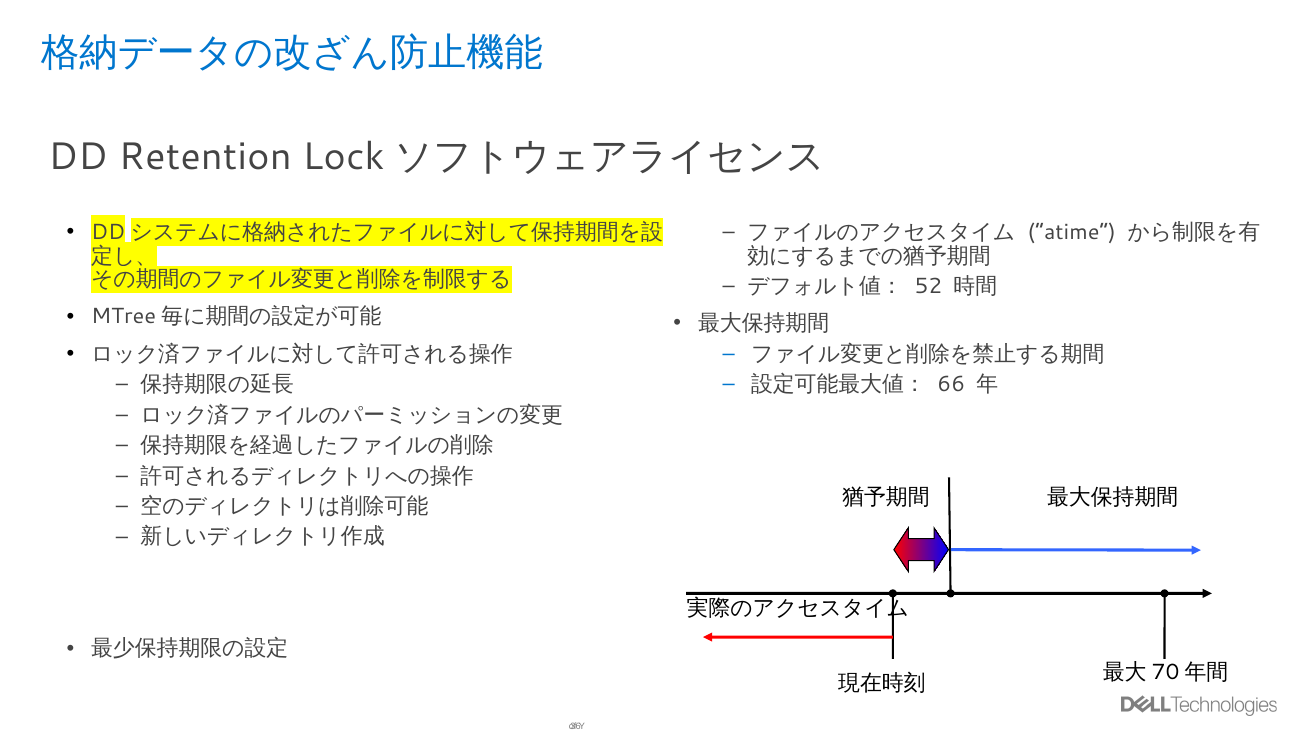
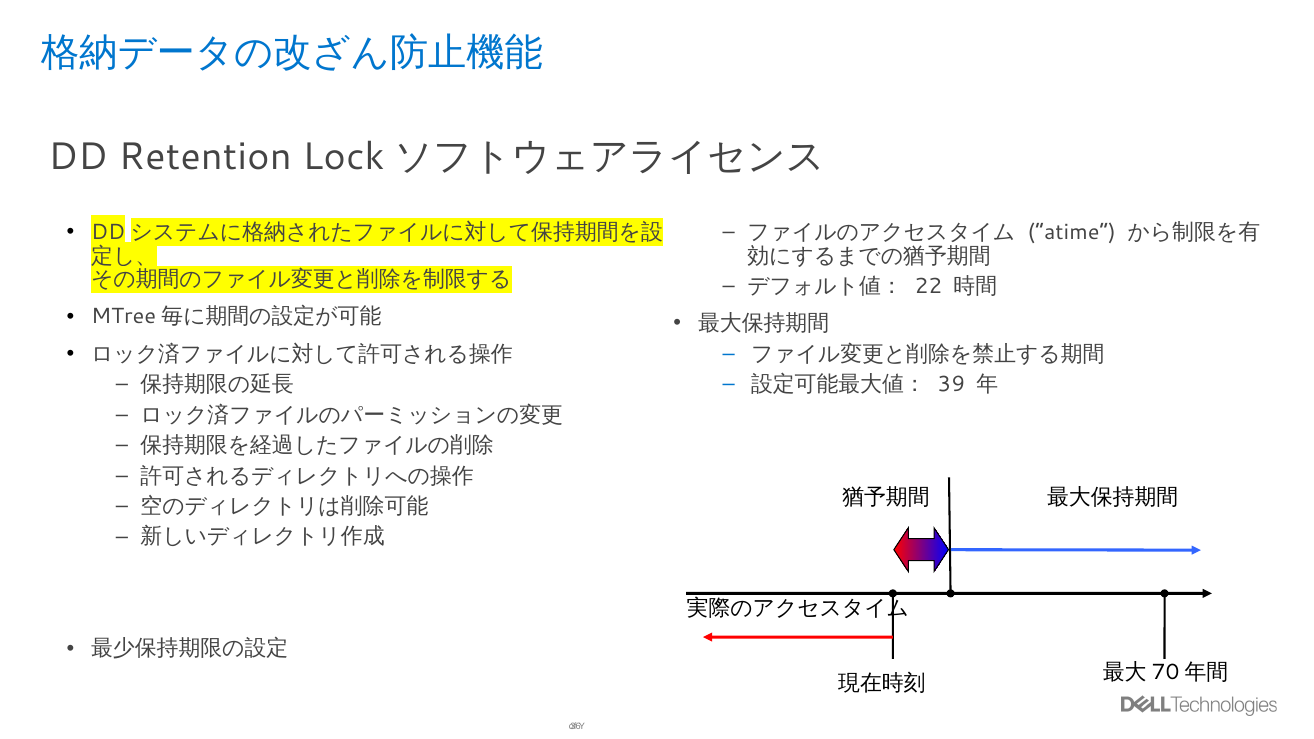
52: 52 -> 22
66: 66 -> 39
